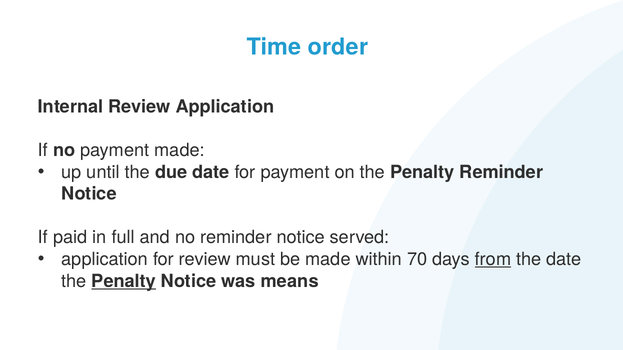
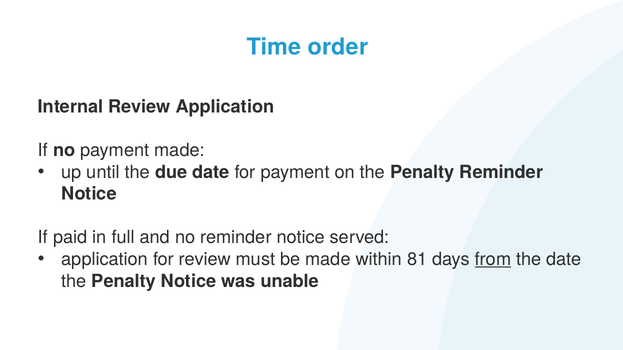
70: 70 -> 81
Penalty at (124, 281) underline: present -> none
means: means -> unable
